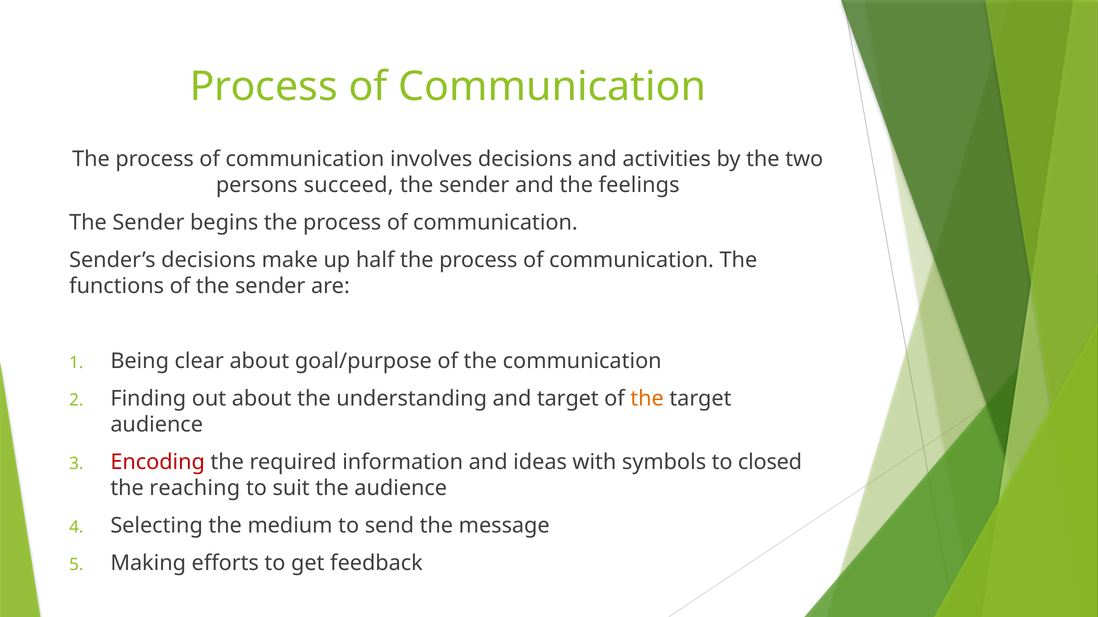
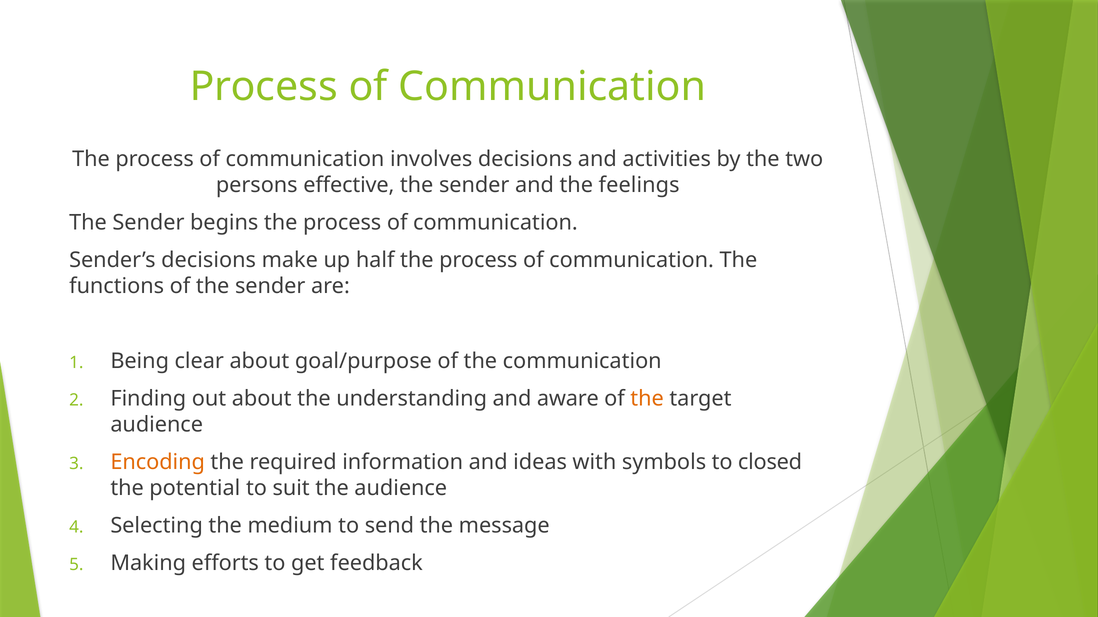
succeed: succeed -> effective
and target: target -> aware
Encoding colour: red -> orange
reaching: reaching -> potential
